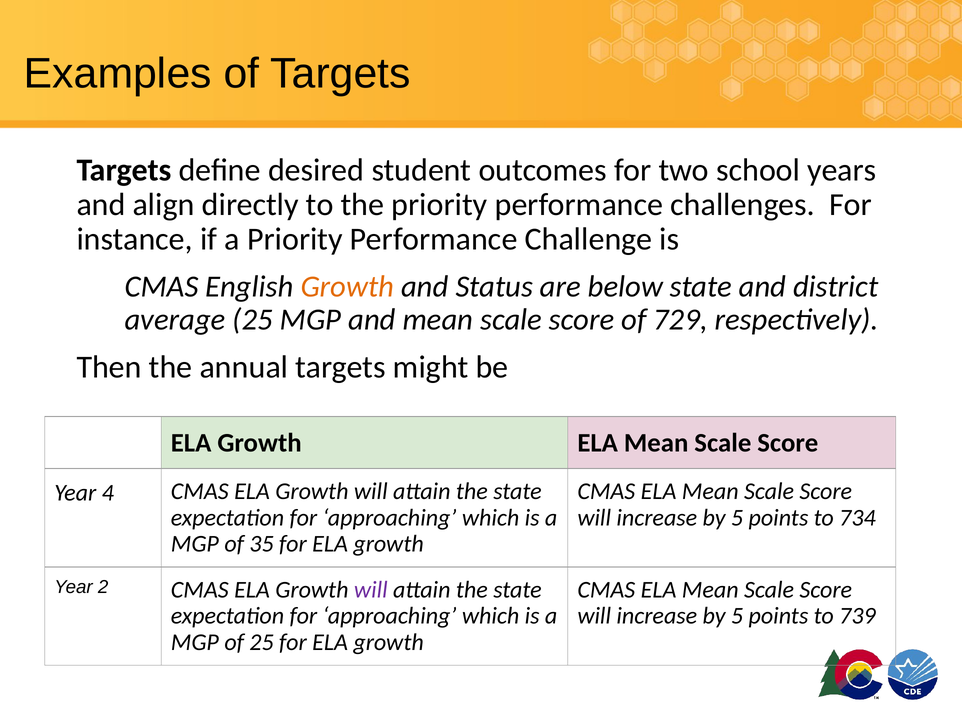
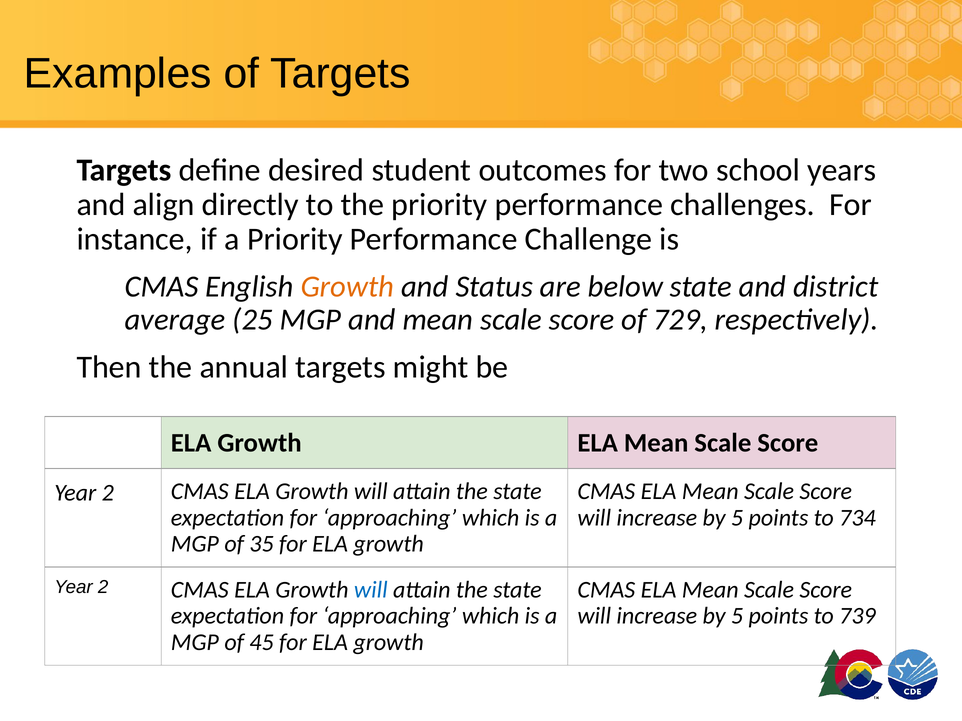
4 at (108, 493): 4 -> 2
will at (371, 590) colour: purple -> blue
of 25: 25 -> 45
